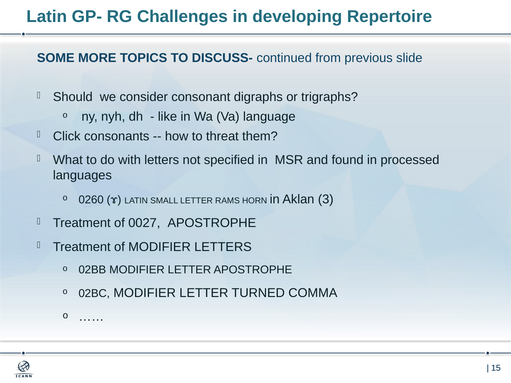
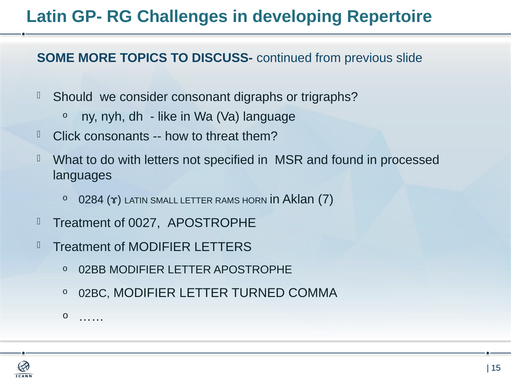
0260: 0260 -> 0284
3: 3 -> 7
